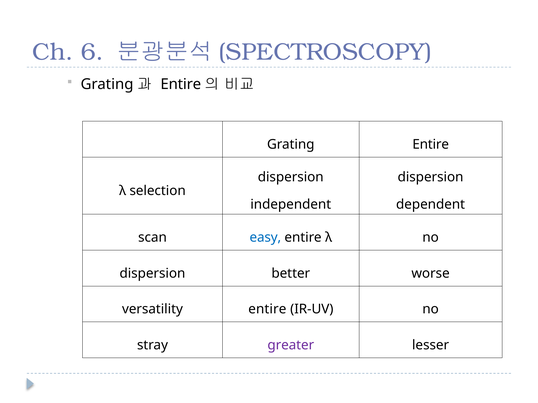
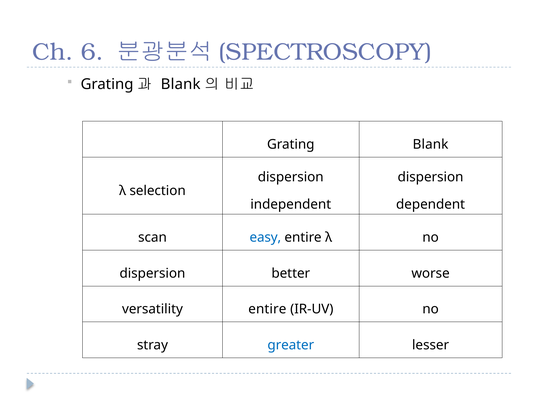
Entire at (181, 84): Entire -> Blank
Grating Entire: Entire -> Blank
greater colour: purple -> blue
